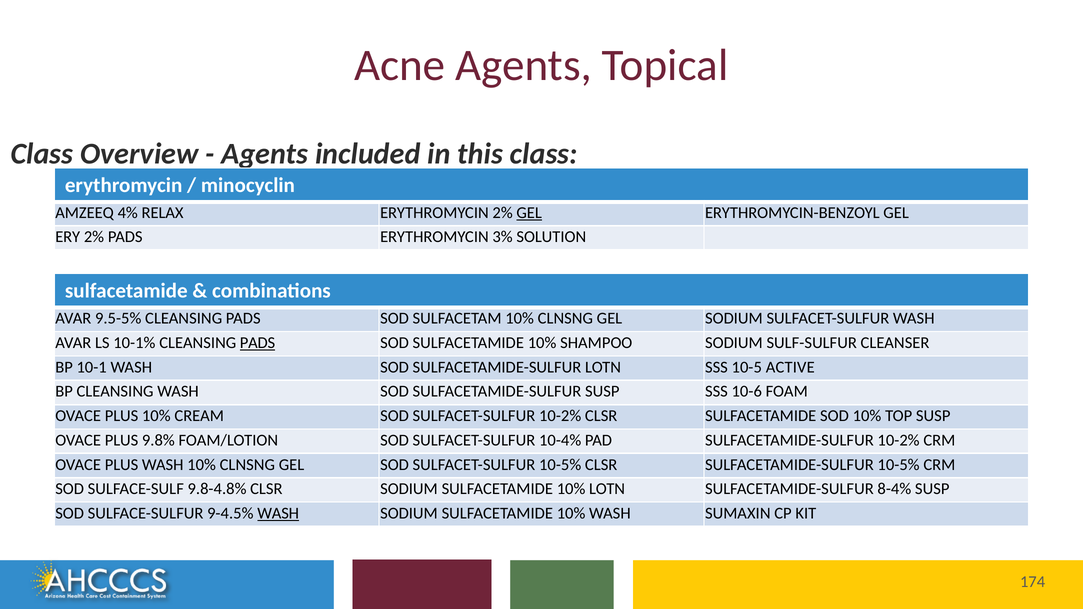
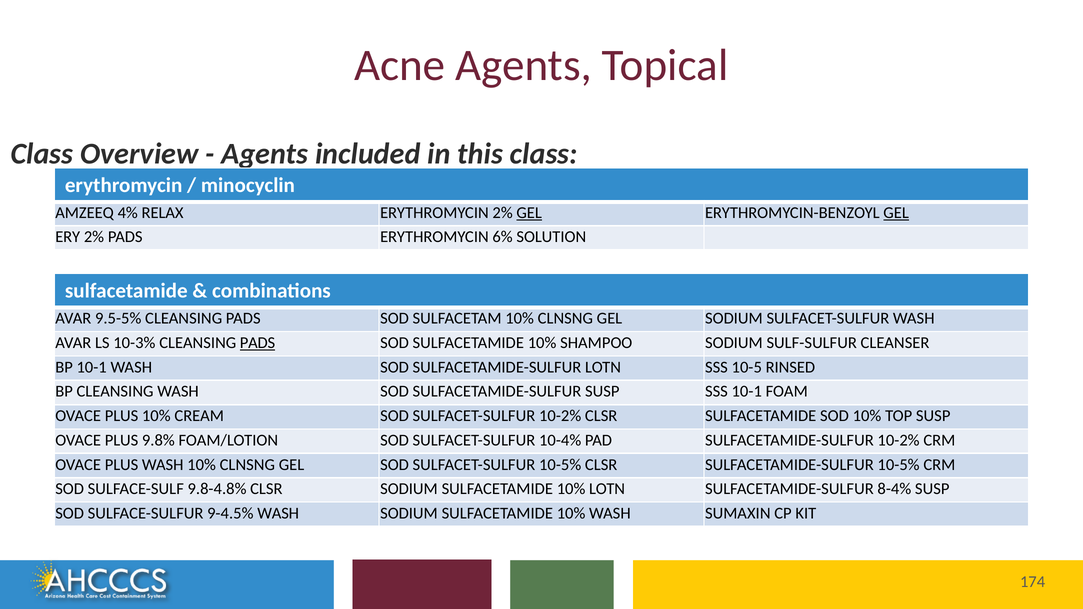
GEL at (896, 213) underline: none -> present
3%: 3% -> 6%
10-1%: 10-1% -> 10-3%
ACTIVE: ACTIVE -> RINSED
SSS 10-6: 10-6 -> 10-1
WASH at (278, 513) underline: present -> none
